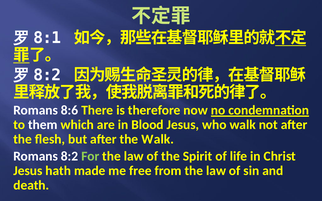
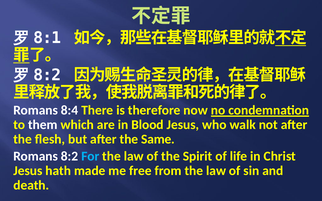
8:6: 8:6 -> 8:4
the Walk: Walk -> Same
For colour: light green -> light blue
